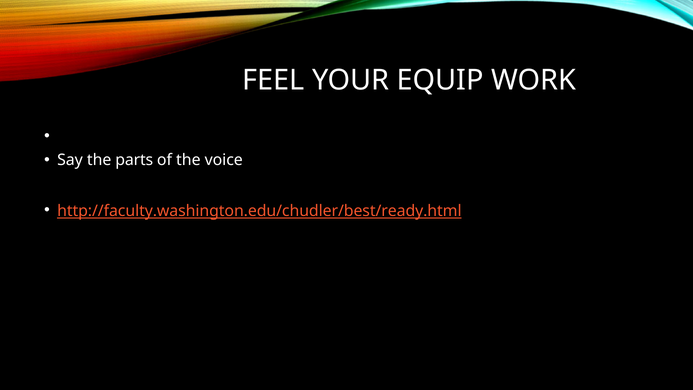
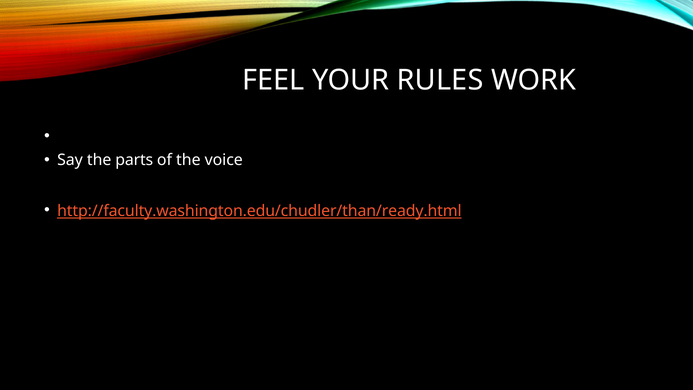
EQUIP: EQUIP -> RULES
http://faculty.washington.edu/chudler/best/ready.html: http://faculty.washington.edu/chudler/best/ready.html -> http://faculty.washington.edu/chudler/than/ready.html
